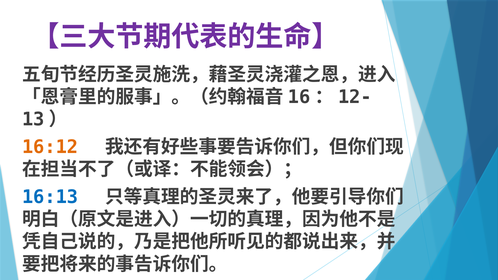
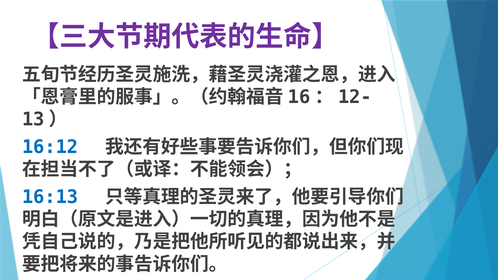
16:12 colour: orange -> blue
